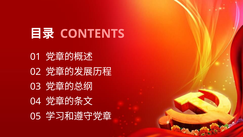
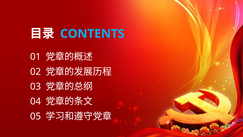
CONTENTS colour: pink -> light blue
